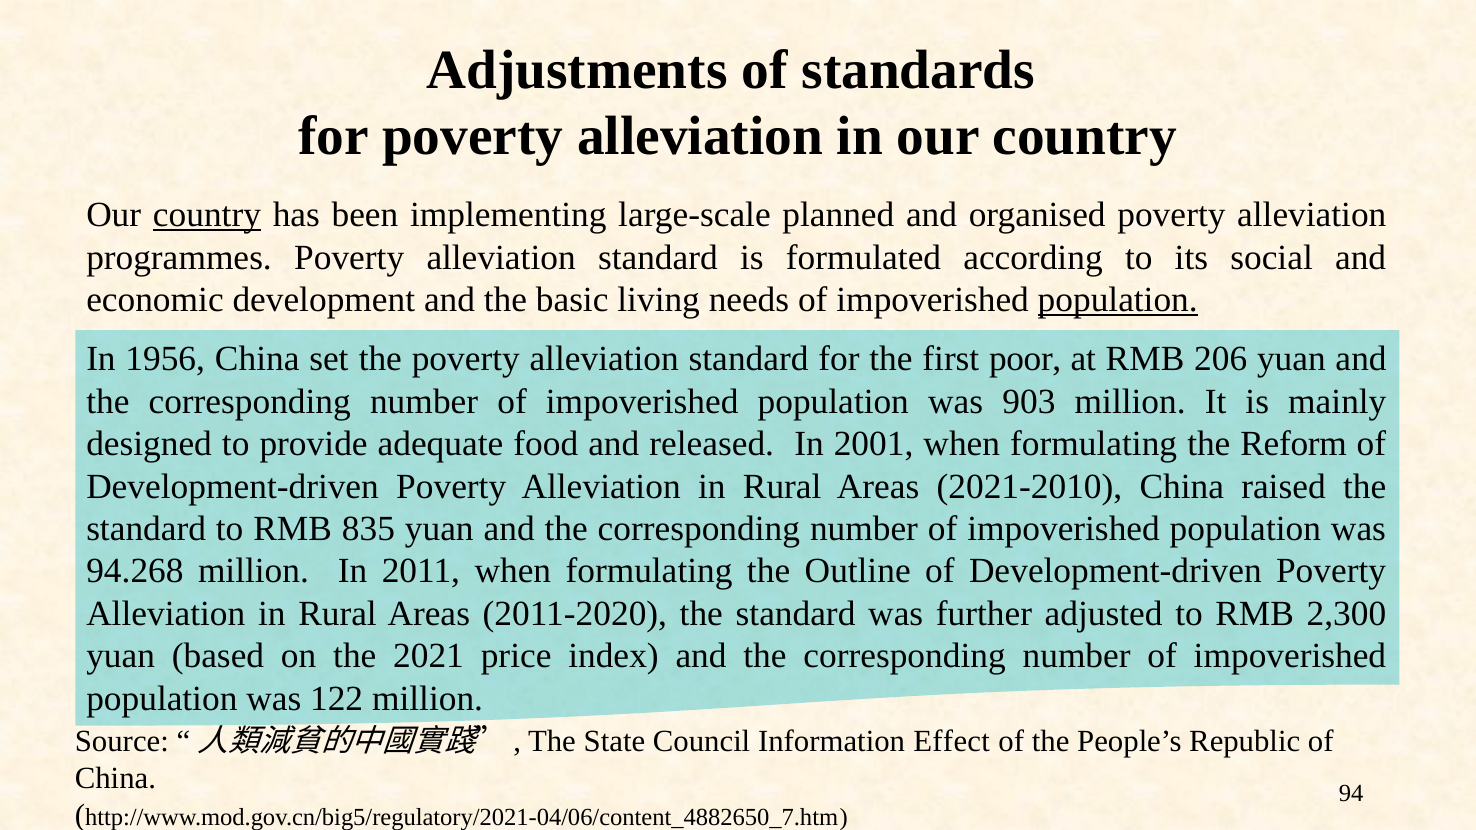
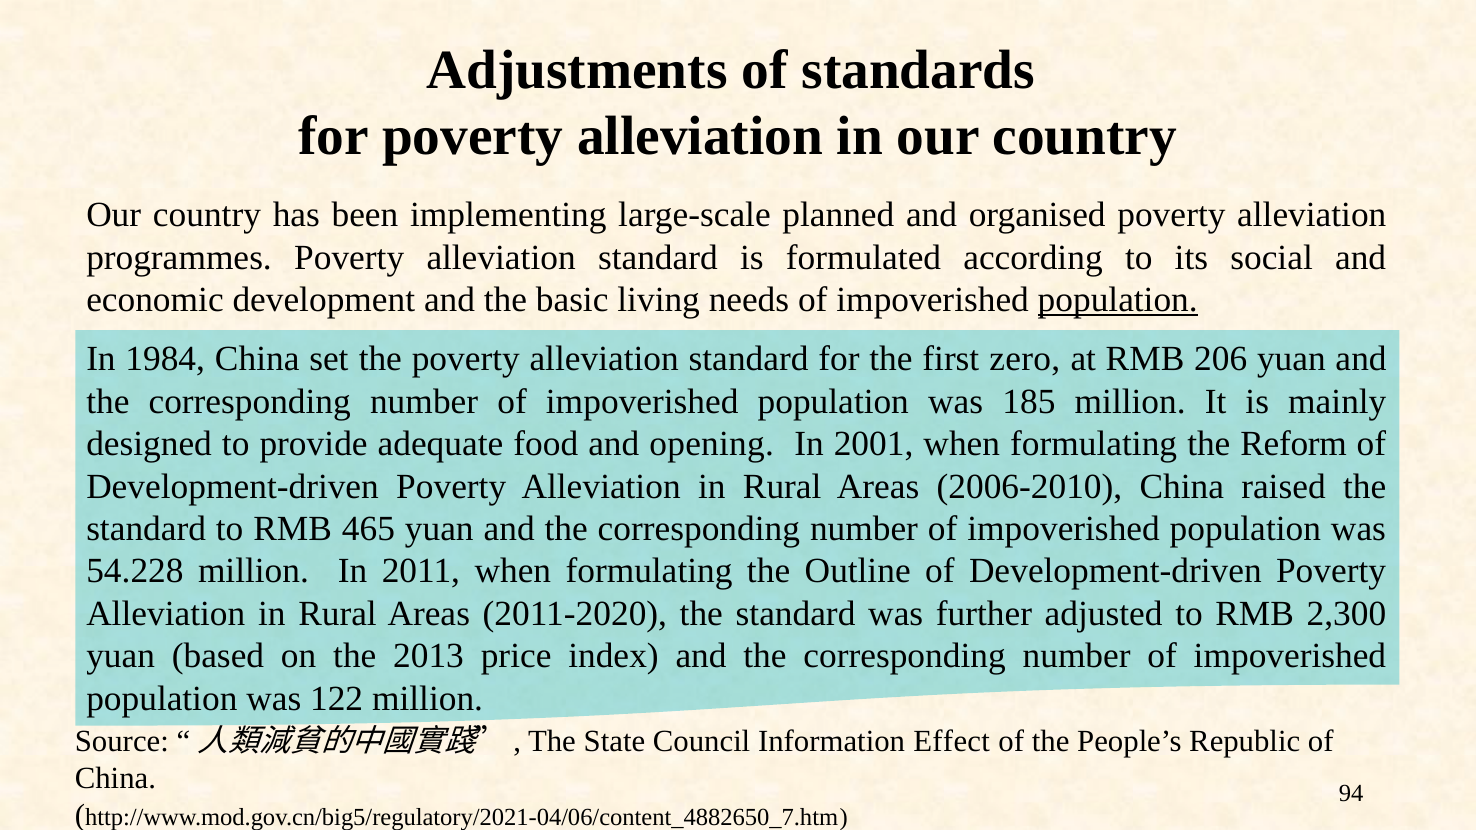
country at (207, 215) underline: present -> none
1956: 1956 -> 1984
poor: poor -> zero
903: 903 -> 185
released: released -> opening
2021-2010: 2021-2010 -> 2006-2010
835: 835 -> 465
94.268: 94.268 -> 54.228
2021: 2021 -> 2013
